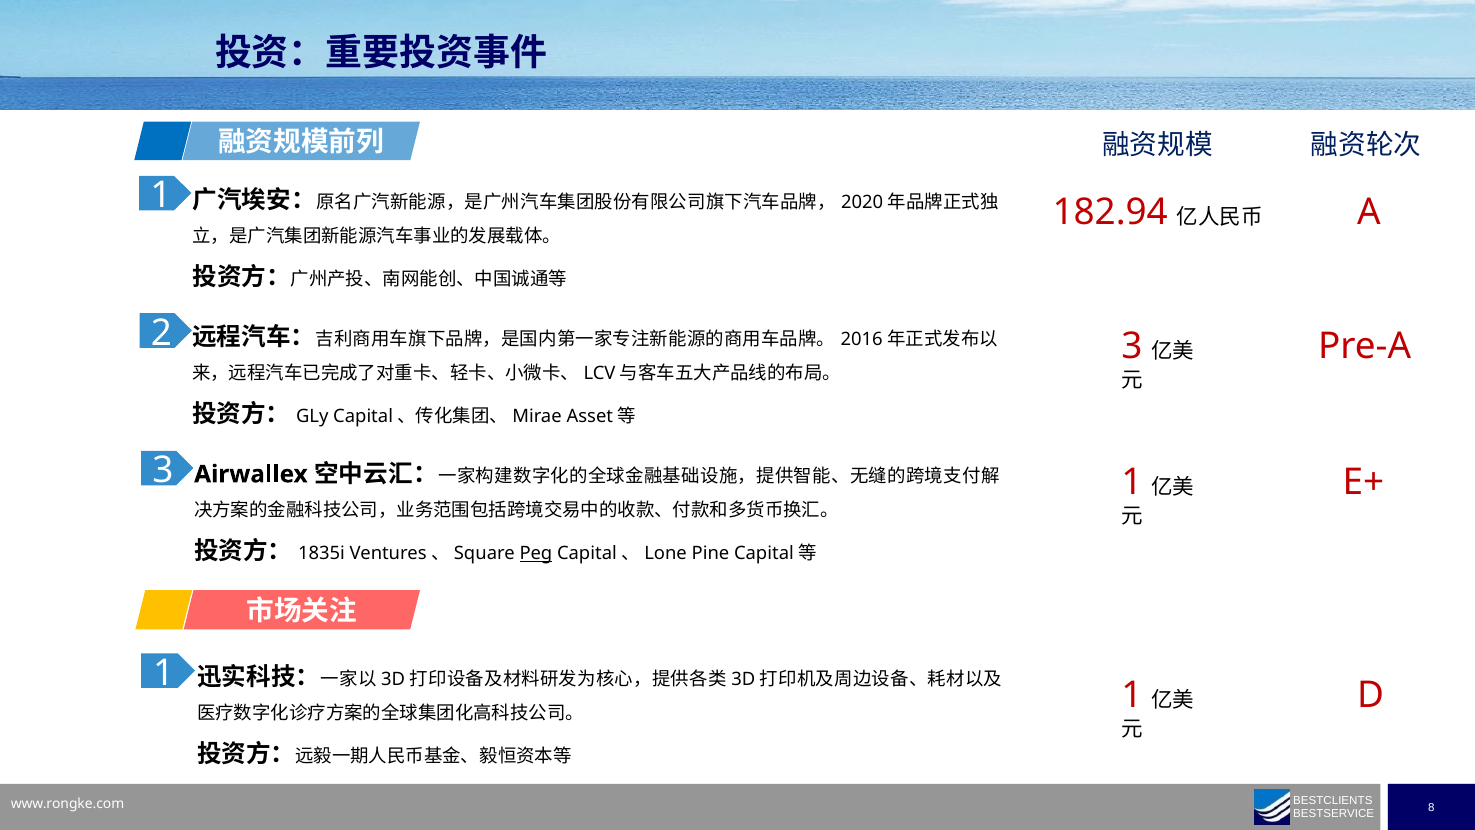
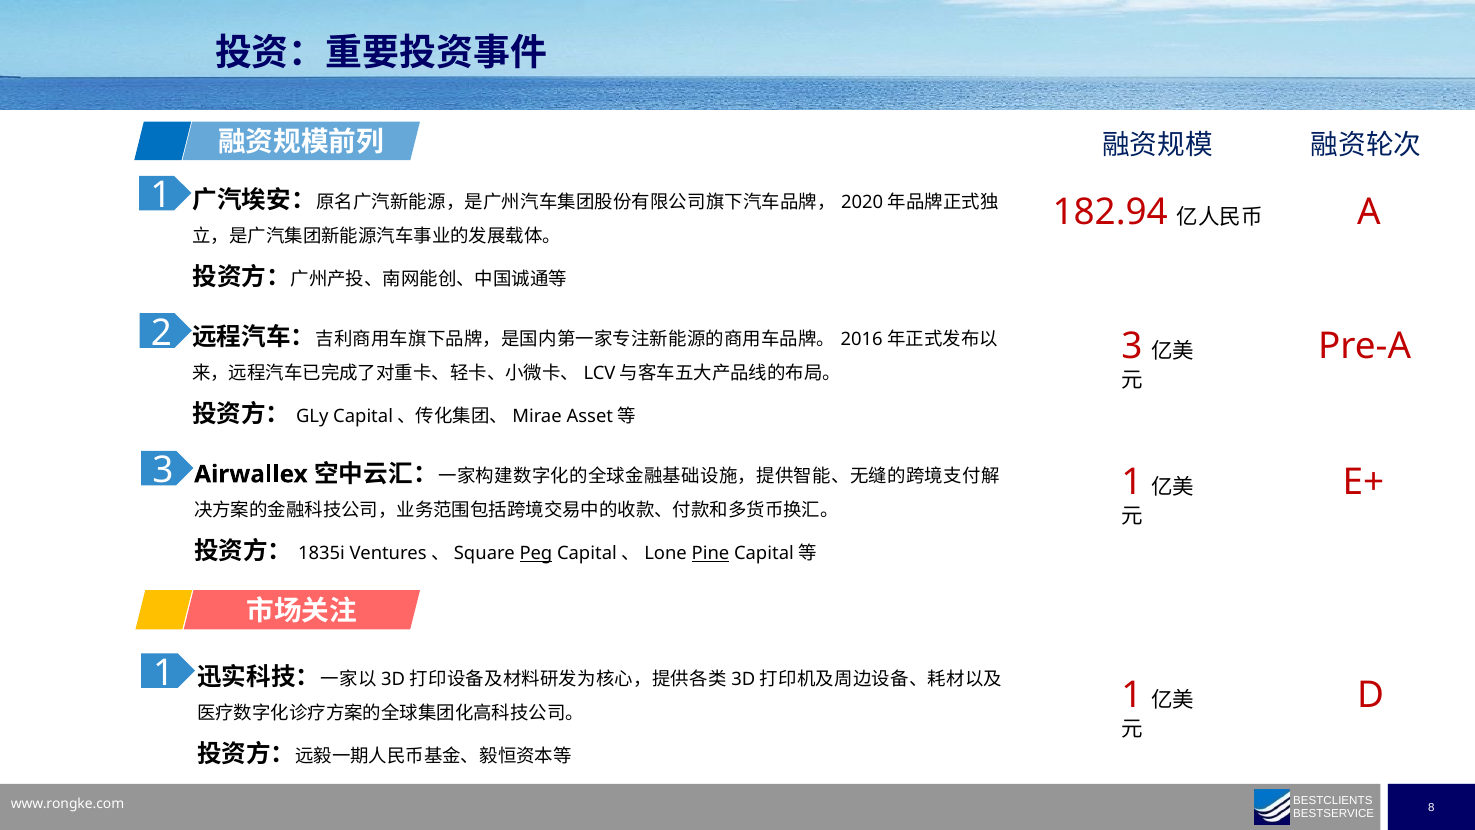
Pine underline: none -> present
